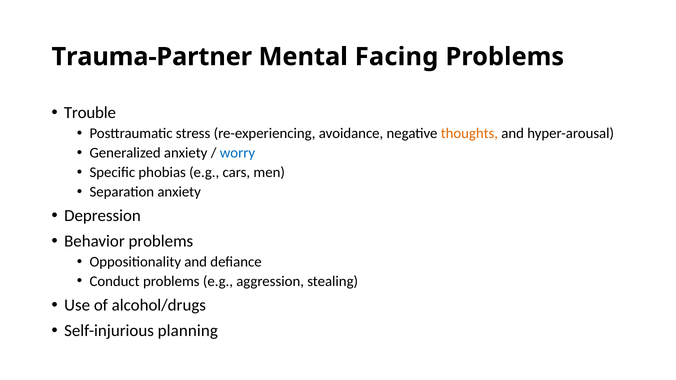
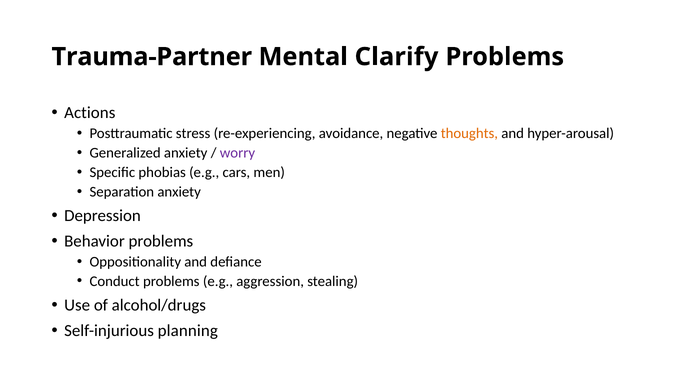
Facing: Facing -> Clarify
Trouble: Trouble -> Actions
worry colour: blue -> purple
